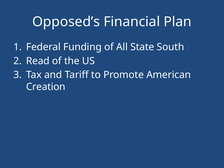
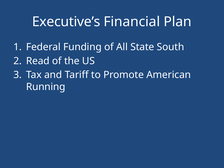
Opposed’s: Opposed’s -> Executive’s
Creation: Creation -> Running
